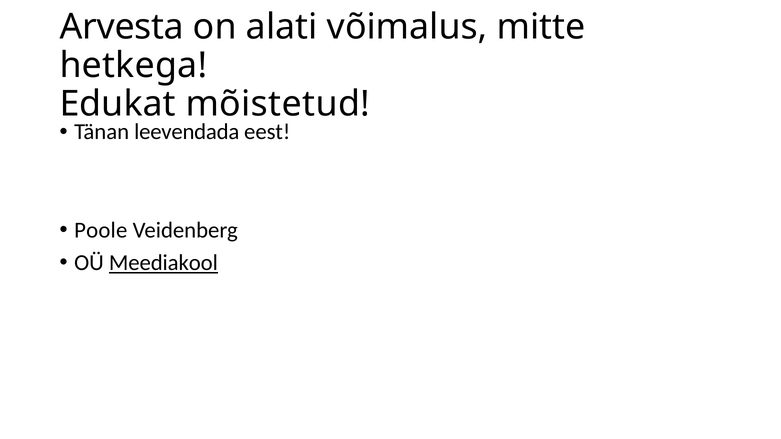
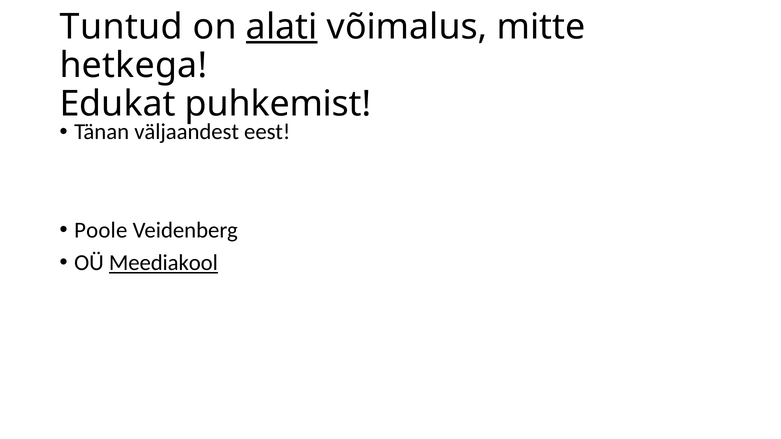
Arvesta: Arvesta -> Tuntud
alati underline: none -> present
mõistetud: mõistetud -> puhkemist
leevendada: leevendada -> väljaandest
